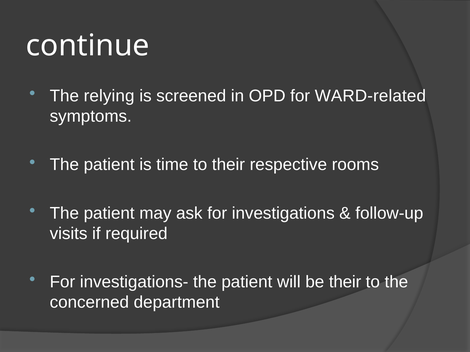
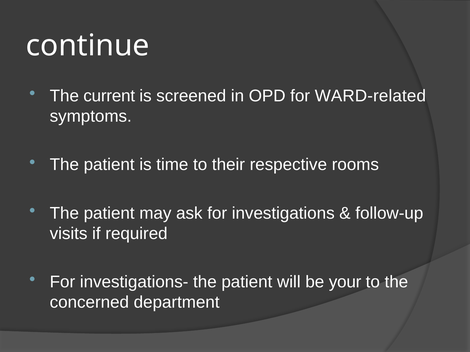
relying: relying -> current
be their: their -> your
